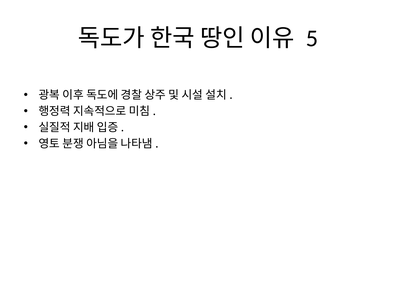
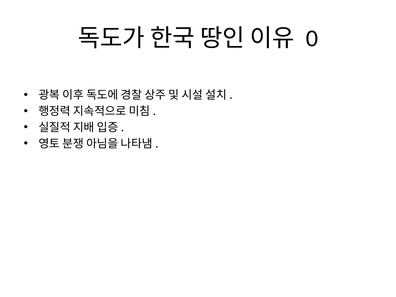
5: 5 -> 0
